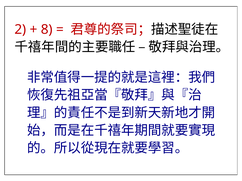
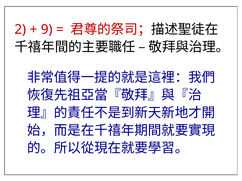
8: 8 -> 9
